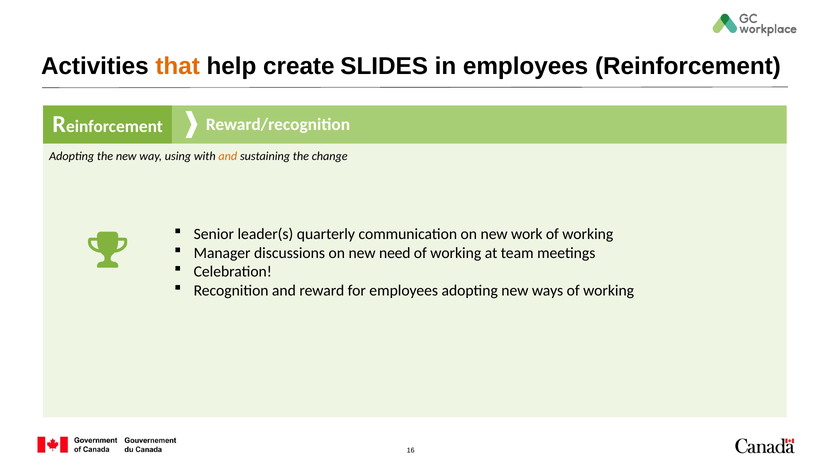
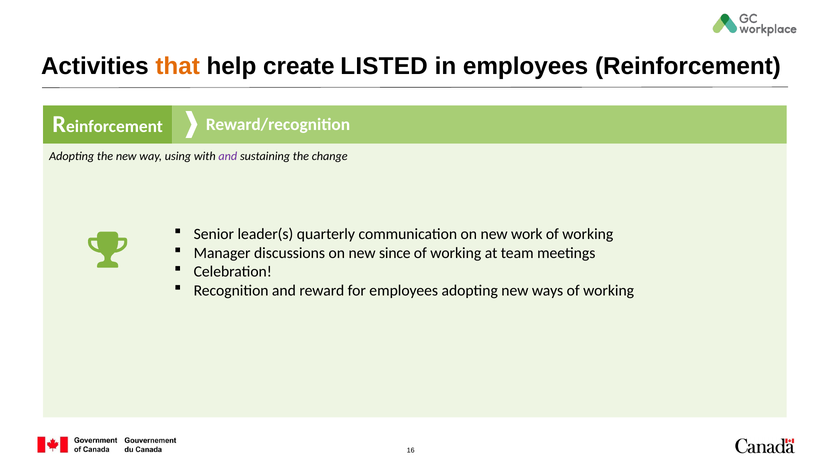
SLIDES: SLIDES -> LISTED
and at (228, 156) colour: orange -> purple
need: need -> since
